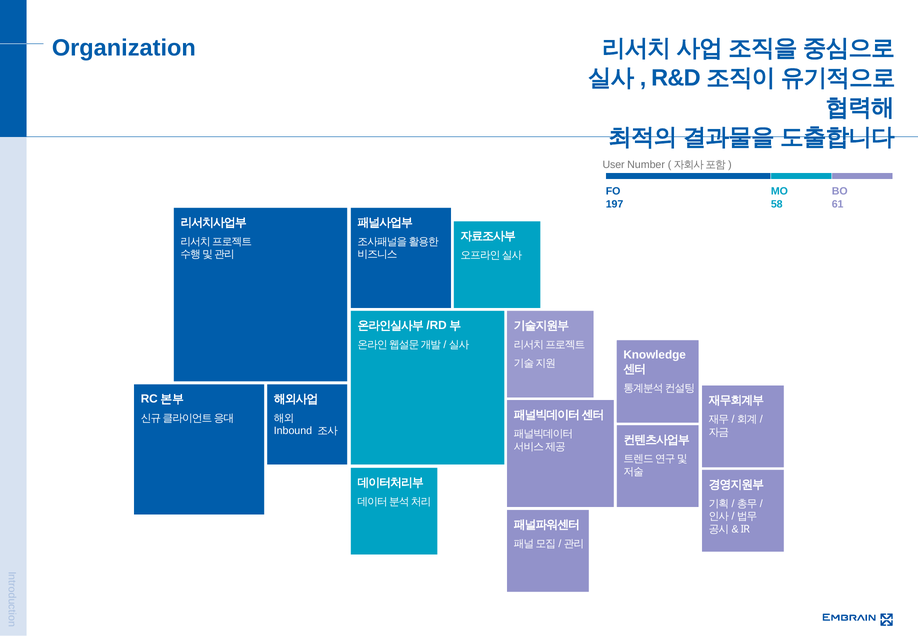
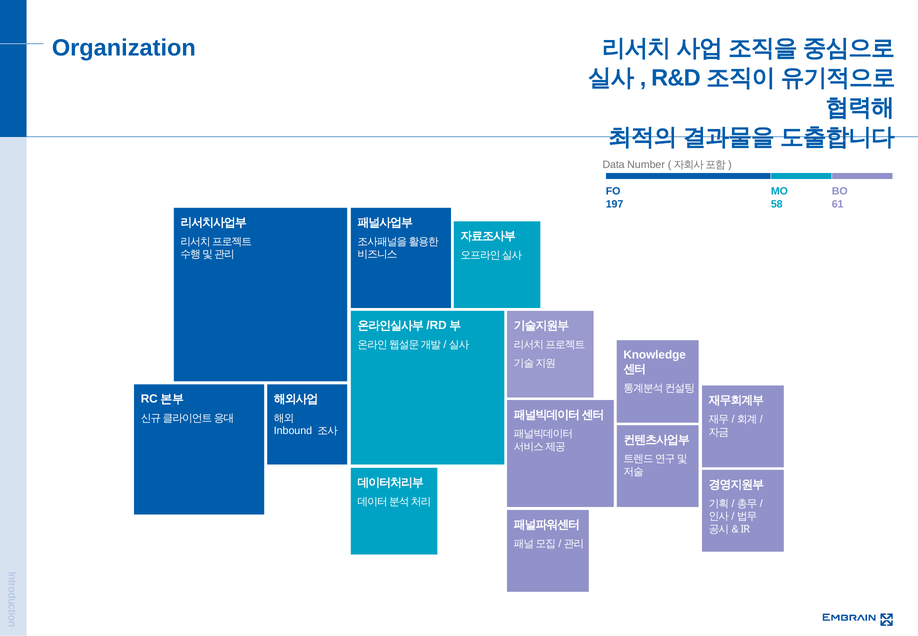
User: User -> Data
